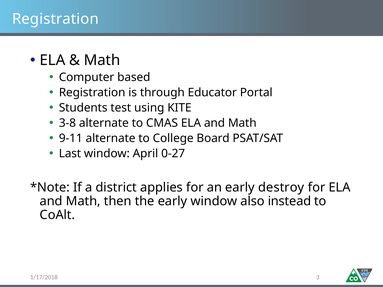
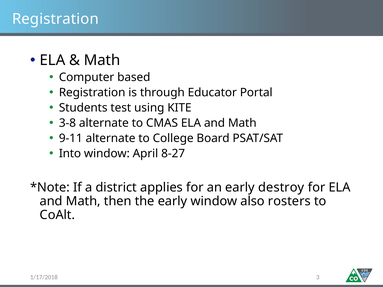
Last: Last -> Into
0-27: 0-27 -> 8-27
instead: instead -> rosters
